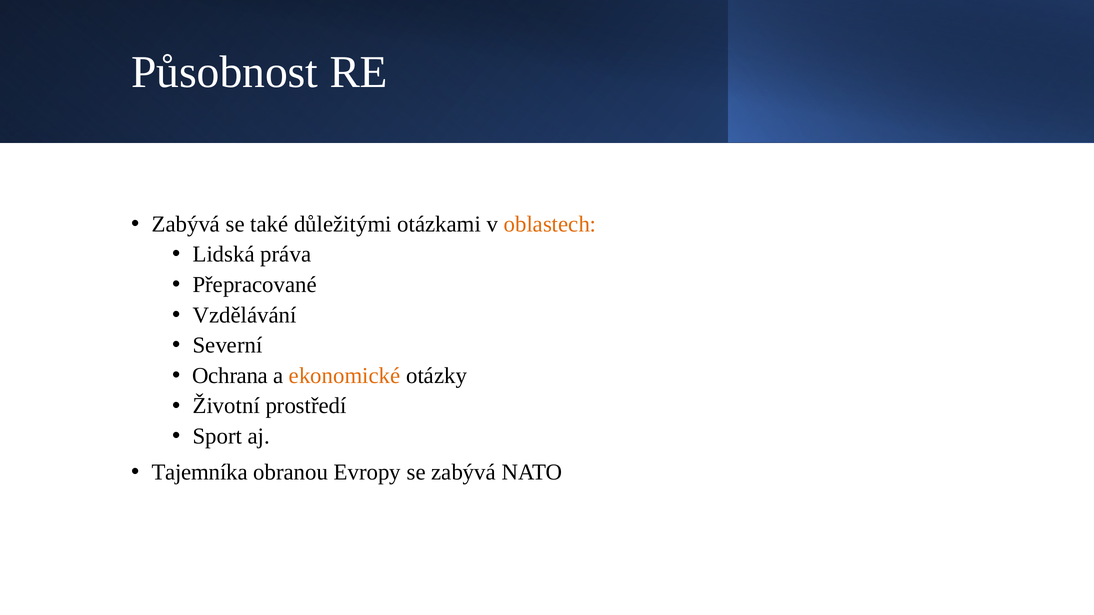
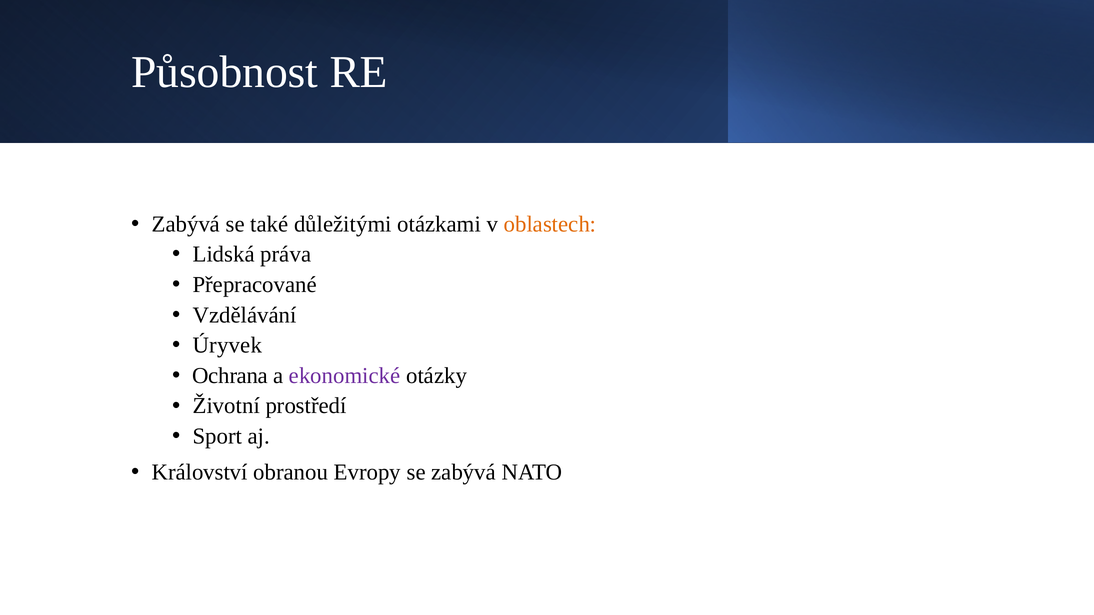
Severní: Severní -> Úryvek
ekonomické colour: orange -> purple
Tajemníka: Tajemníka -> Království
